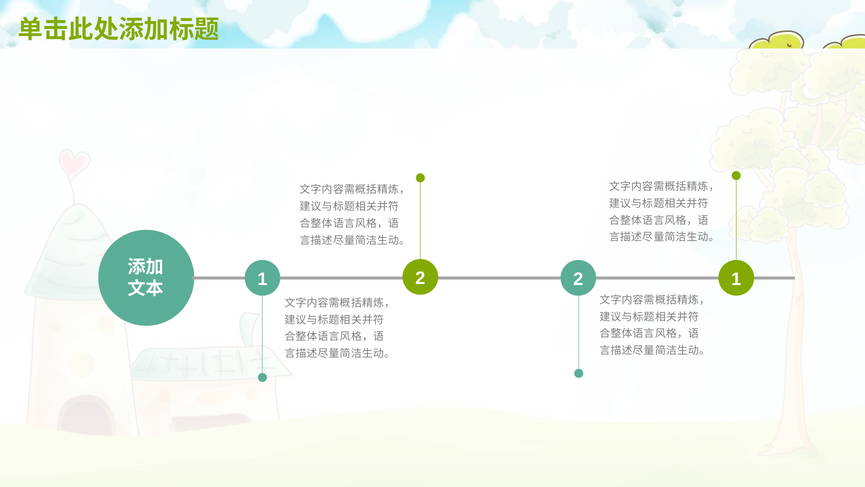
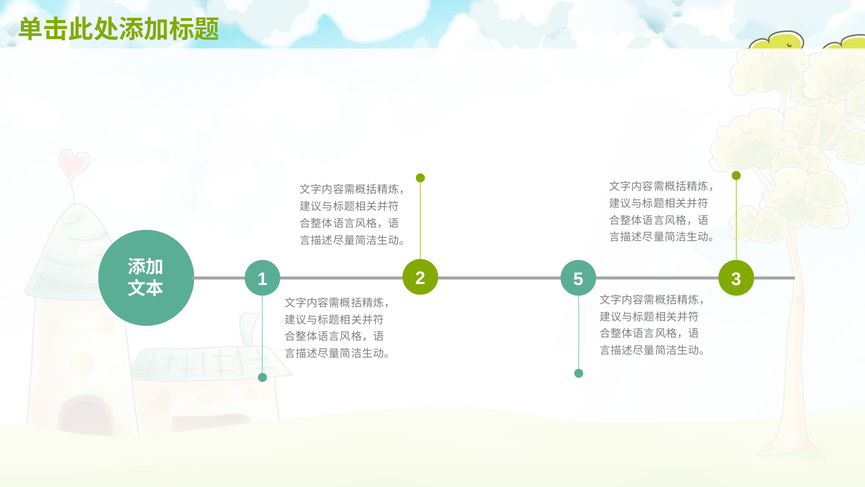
2 1: 1 -> 3
1 2: 2 -> 5
